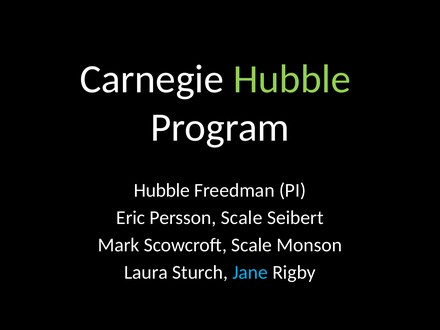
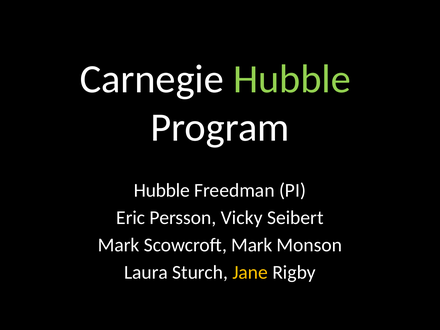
Persson Scale: Scale -> Vicky
Scowcroft Scale: Scale -> Mark
Jane colour: light blue -> yellow
